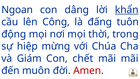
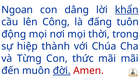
mừng: mừng -> thành
Giám: Giám -> Từng
chết: chết -> thức
đời underline: none -> present
